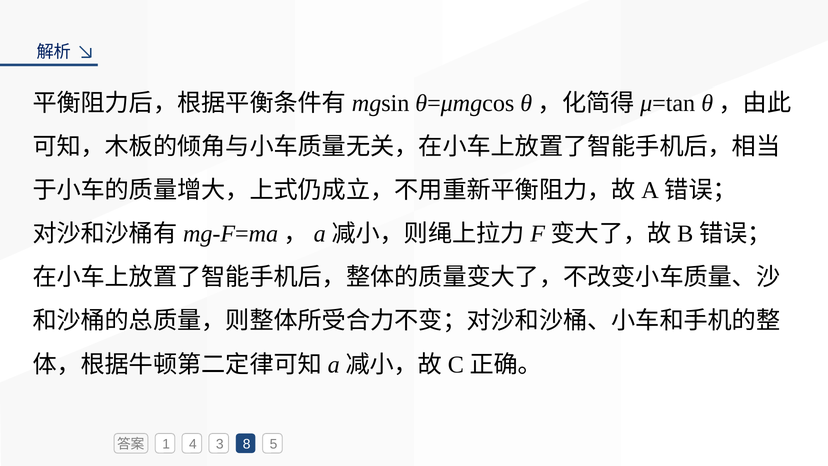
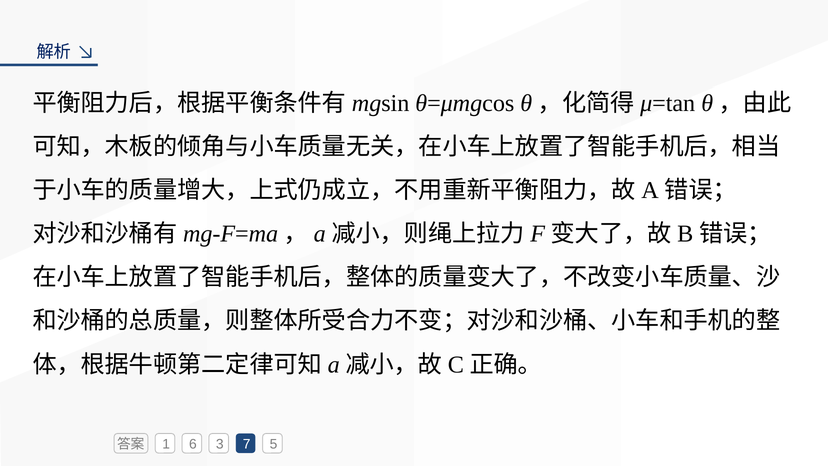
4: 4 -> 6
8: 8 -> 7
